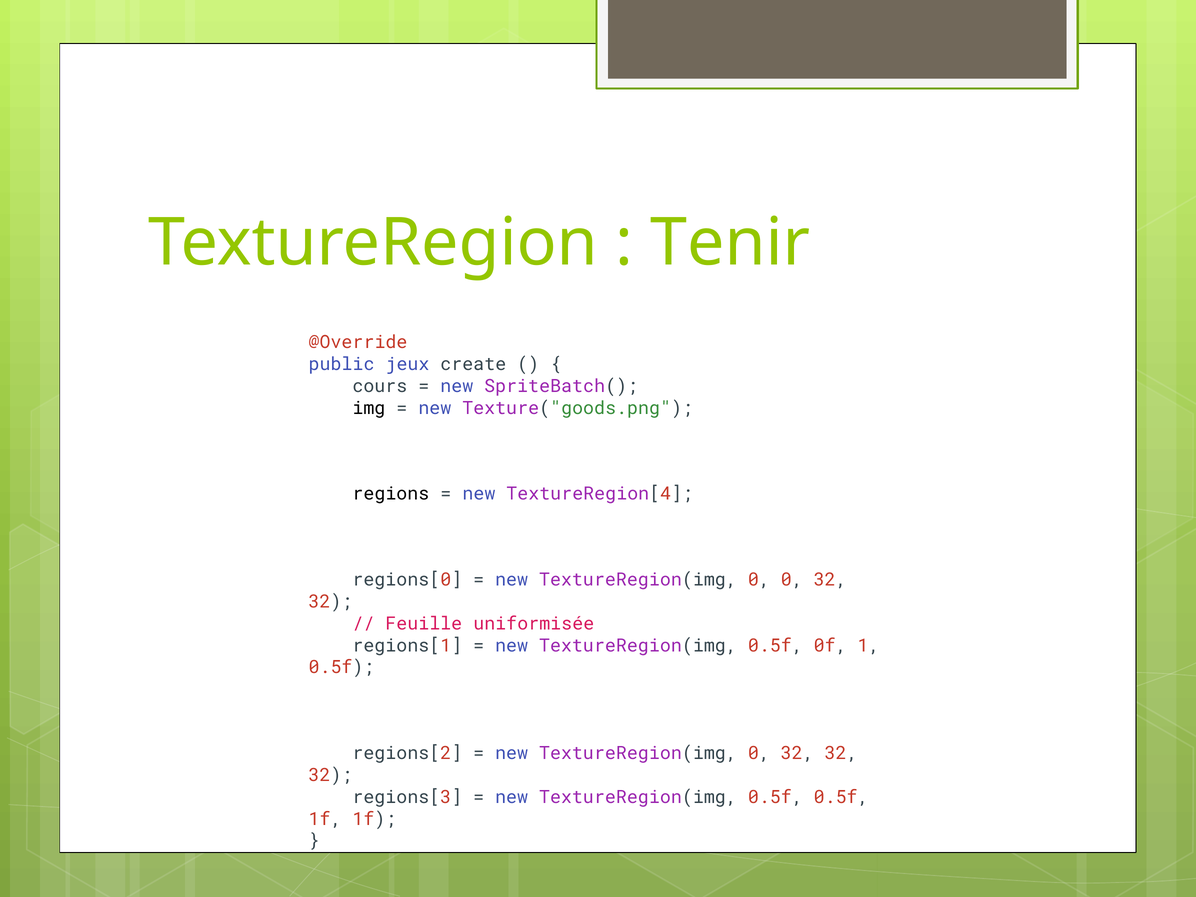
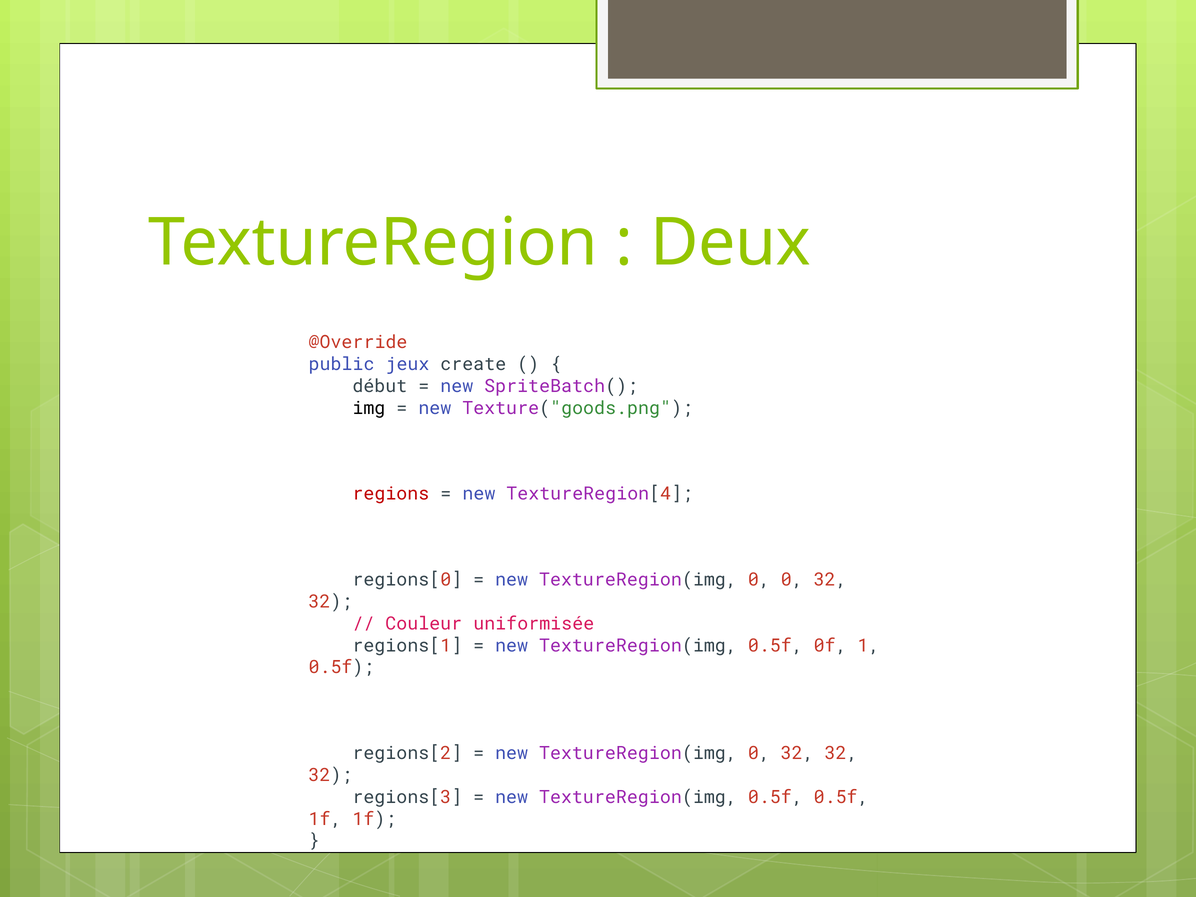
Tenir: Tenir -> Deux
cours: cours -> début
regions colour: black -> red
Feuille: Feuille -> Couleur
